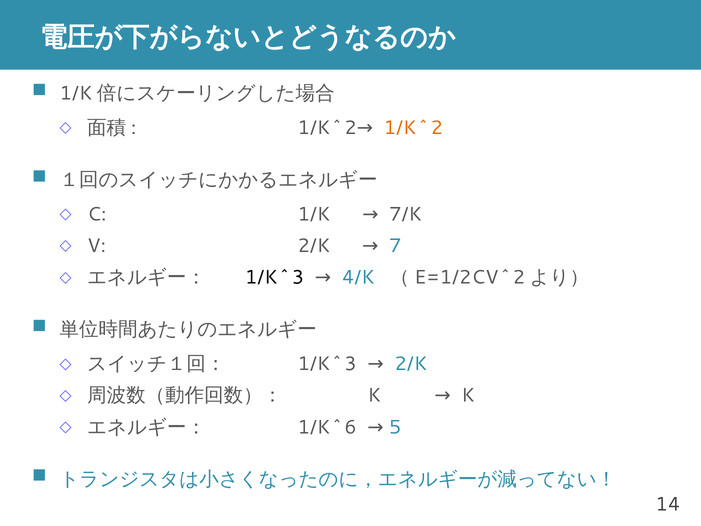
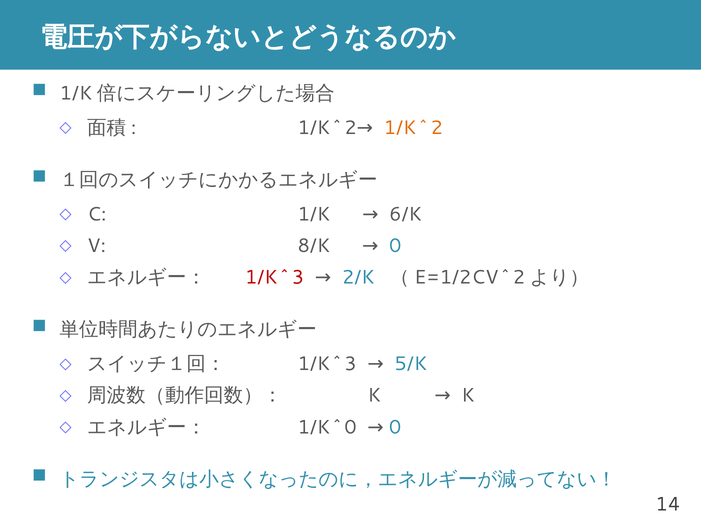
7/K: 7/K -> 6/K
V 2/K: 2/K -> 8/K
7 at (395, 246): 7 -> 0
1/K^3 at (275, 277) colour: black -> red
4/K: 4/K -> 2/K
2/K at (411, 364): 2/K -> 5/K
1/K^6: 1/K^6 -> 1/K^0
5 at (395, 427): 5 -> 0
